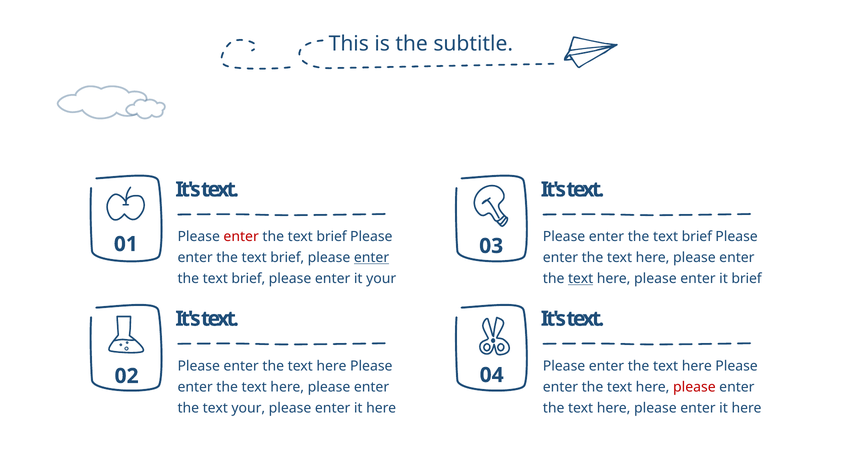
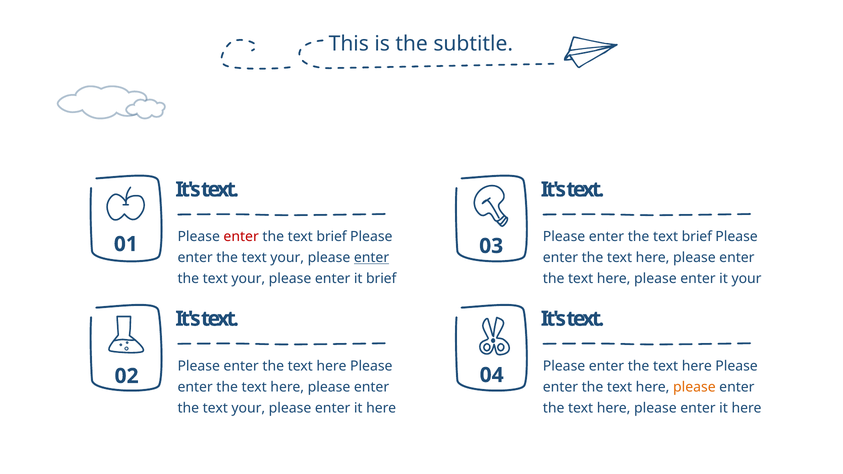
brief at (287, 258): brief -> your
brief at (248, 279): brief -> your
it your: your -> brief
text at (581, 279) underline: present -> none
it brief: brief -> your
please at (694, 387) colour: red -> orange
